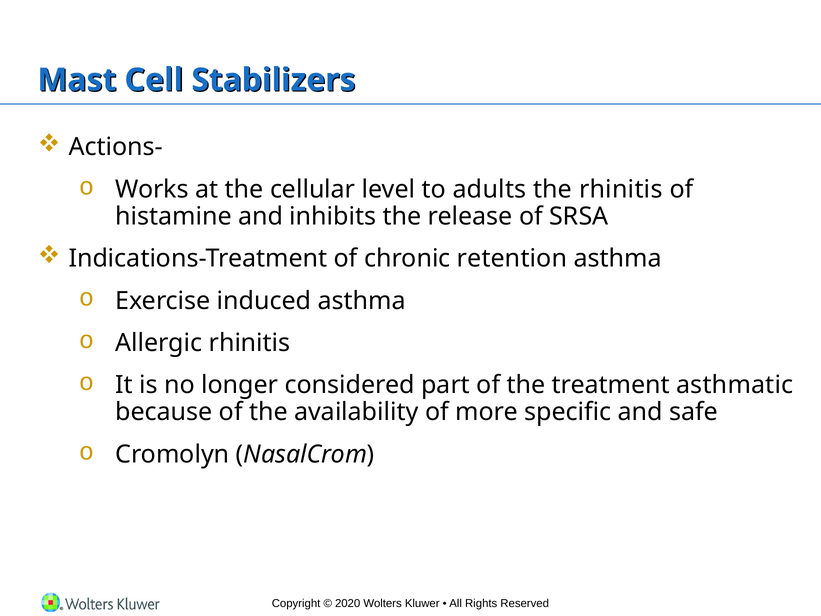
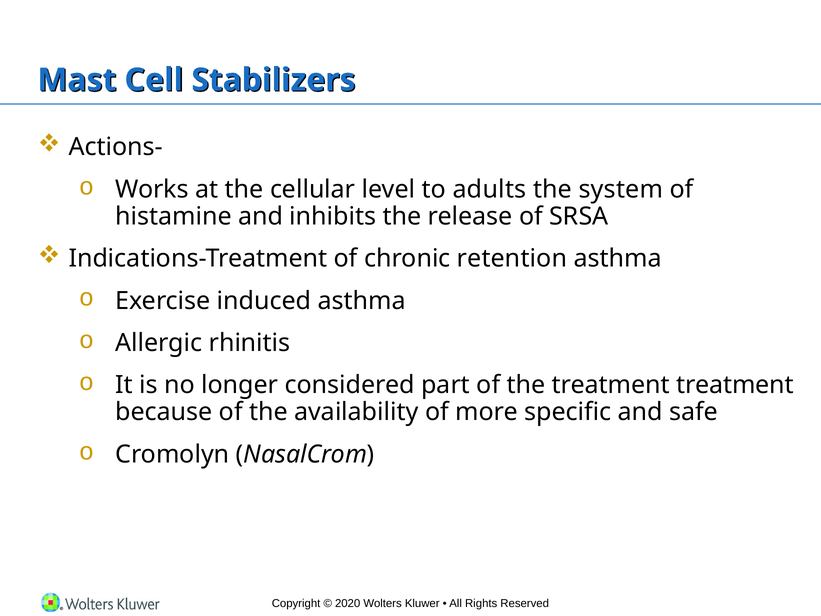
the rhinitis: rhinitis -> system
treatment asthmatic: asthmatic -> treatment
